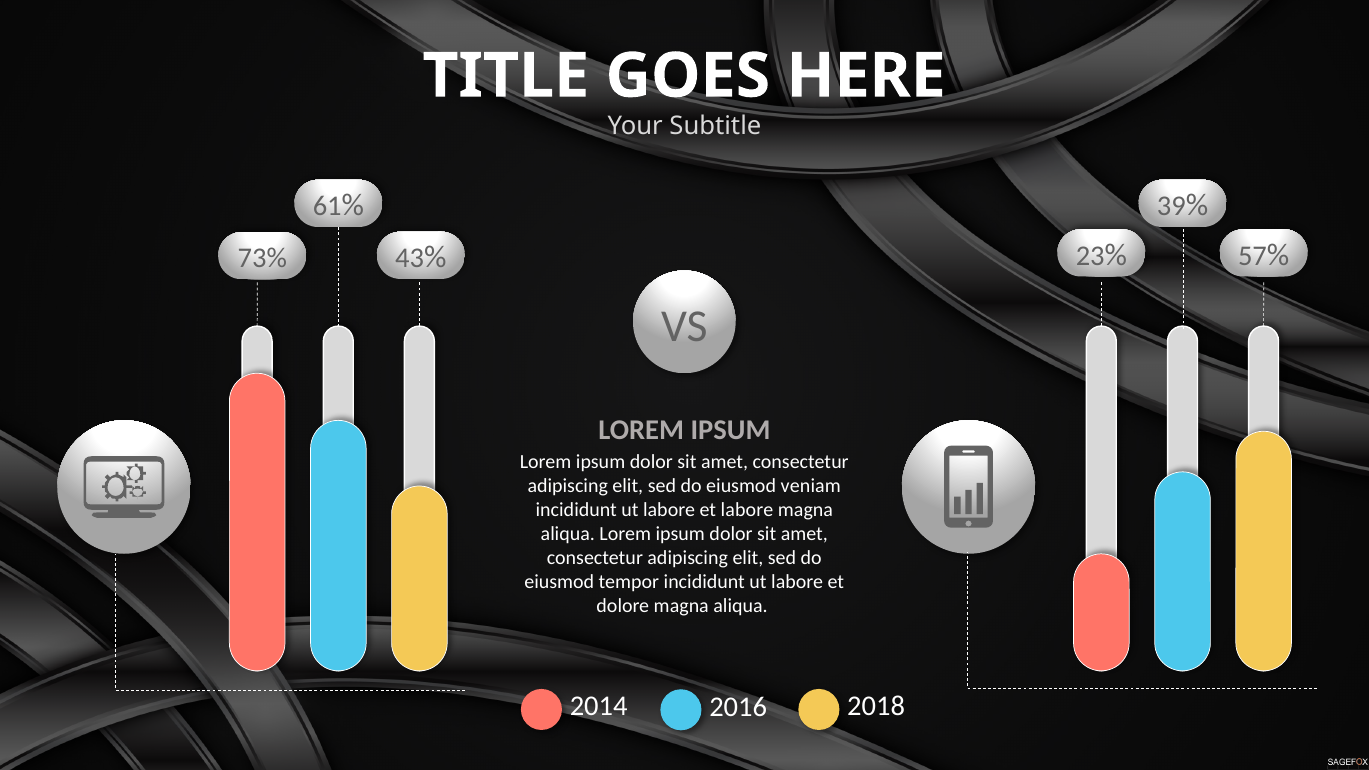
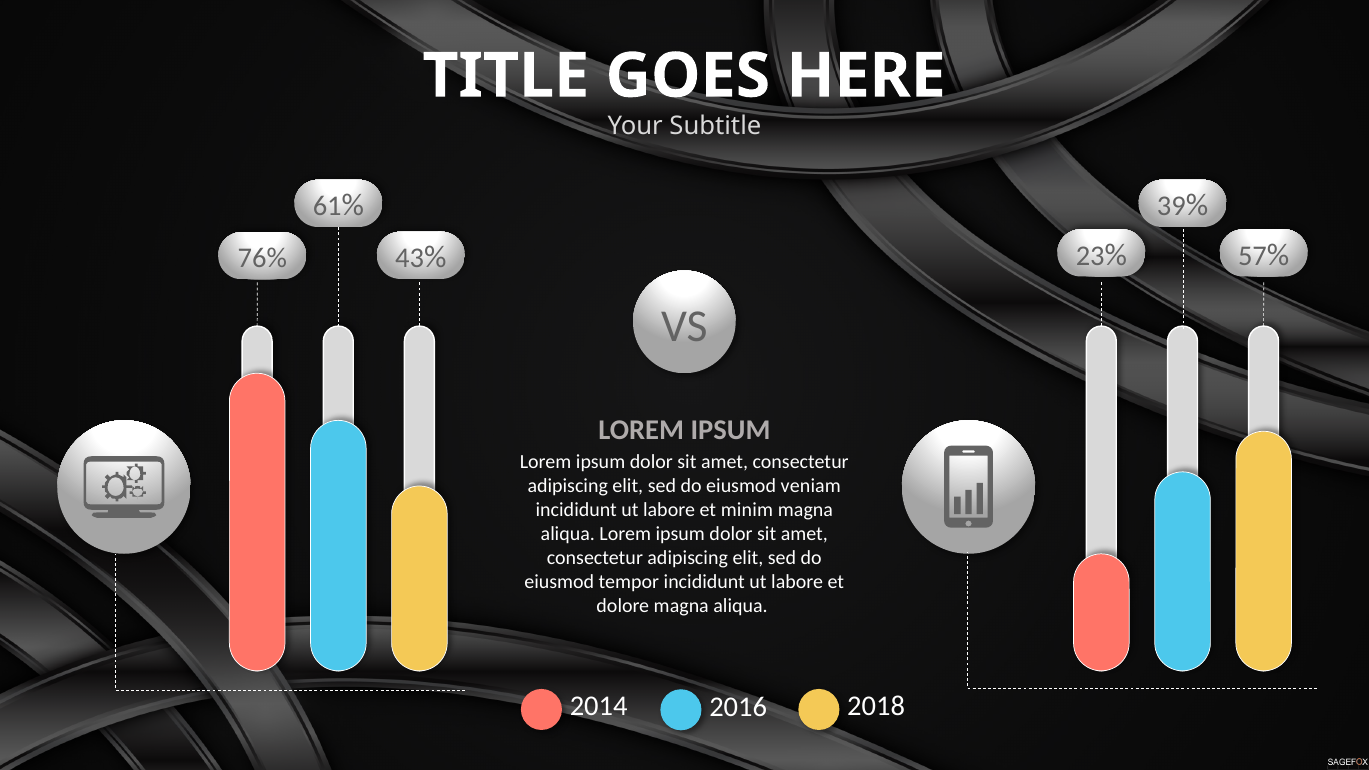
73%: 73% -> 76%
et labore: labore -> minim
